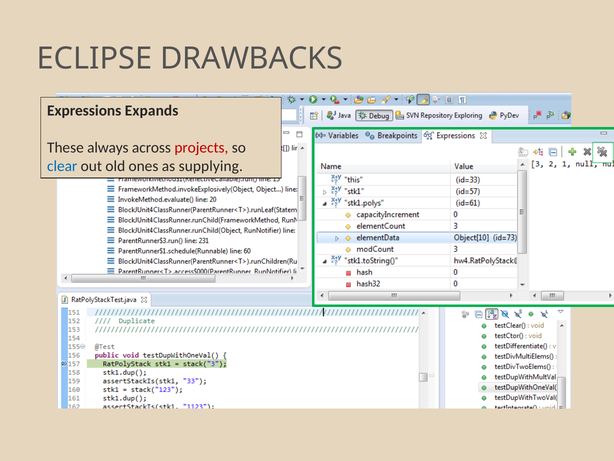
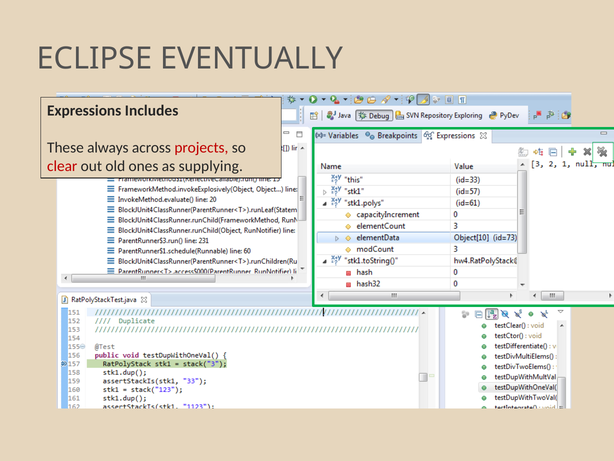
DRAWBACKS: DRAWBACKS -> EVENTUALLY
Expands: Expands -> Includes
clear colour: blue -> red
